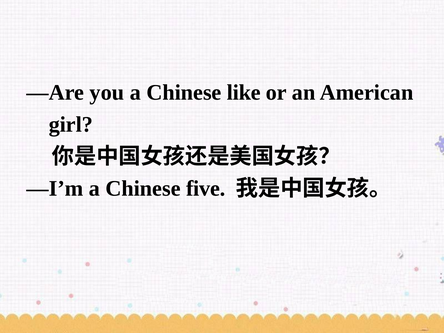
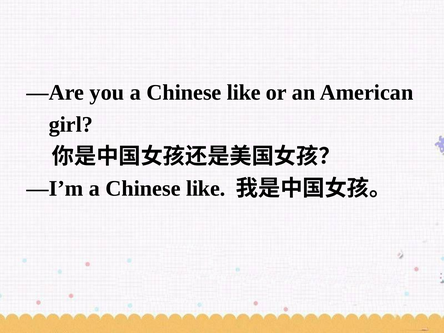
—I’m a Chinese five: five -> like
